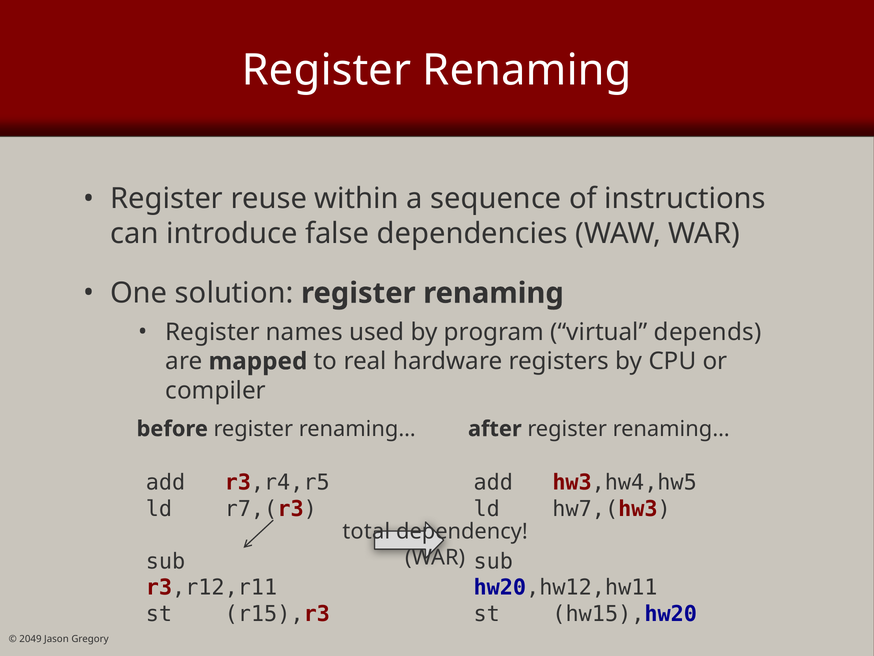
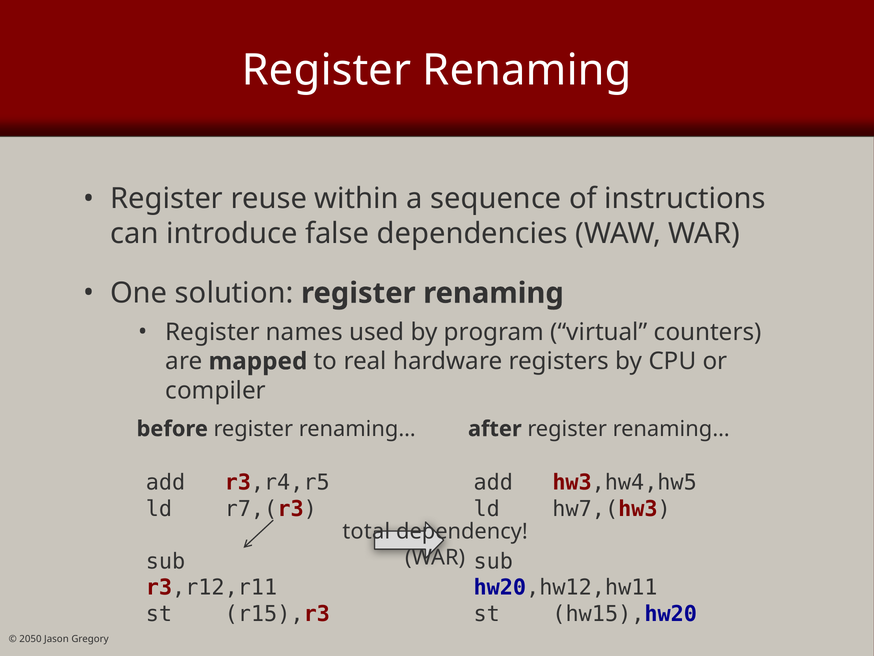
depends: depends -> counters
2049: 2049 -> 2050
